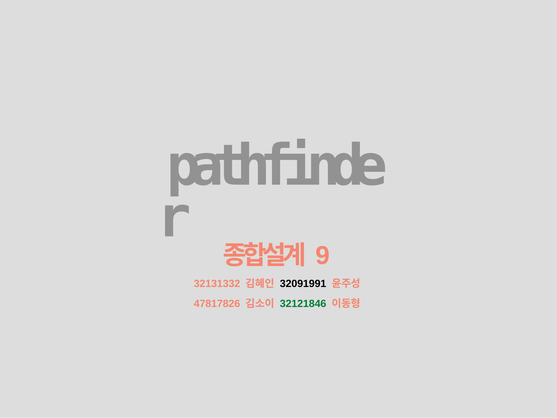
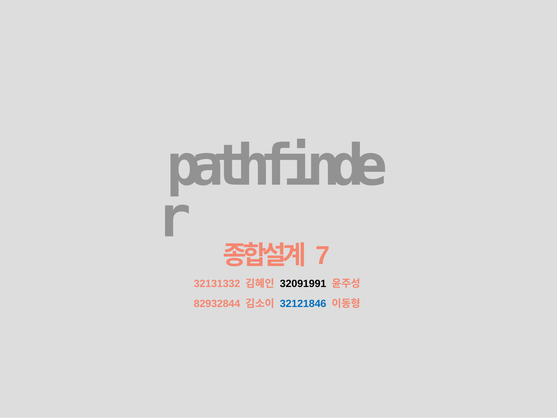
9: 9 -> 7
47817826: 47817826 -> 82932844
32121846 colour: green -> blue
